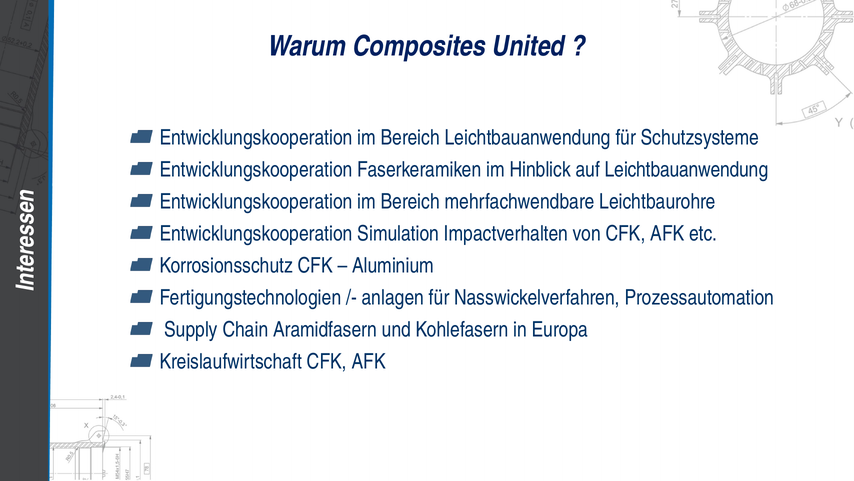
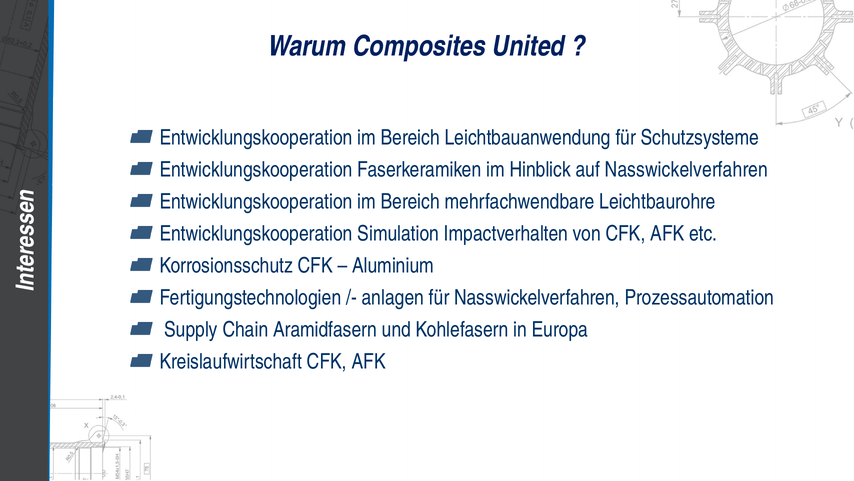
auf Leichtbauanwendung: Leichtbauanwendung -> Nasswickelverfahren
